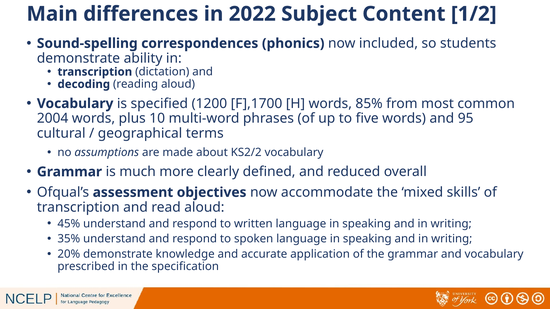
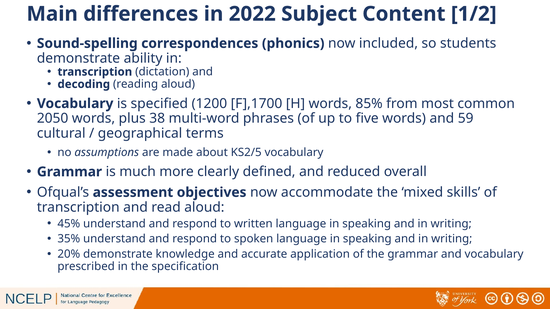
2004: 2004 -> 2050
10: 10 -> 38
95: 95 -> 59
KS2/2: KS2/2 -> KS2/5
